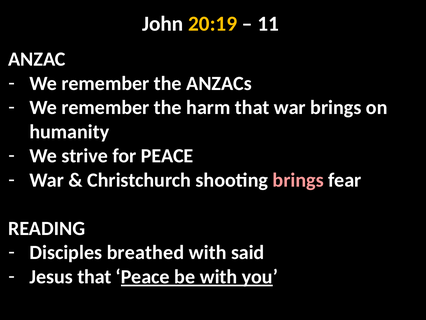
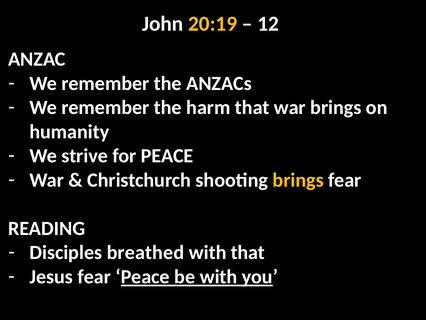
11: 11 -> 12
brings at (298, 180) colour: pink -> yellow
with said: said -> that
Jesus that: that -> fear
